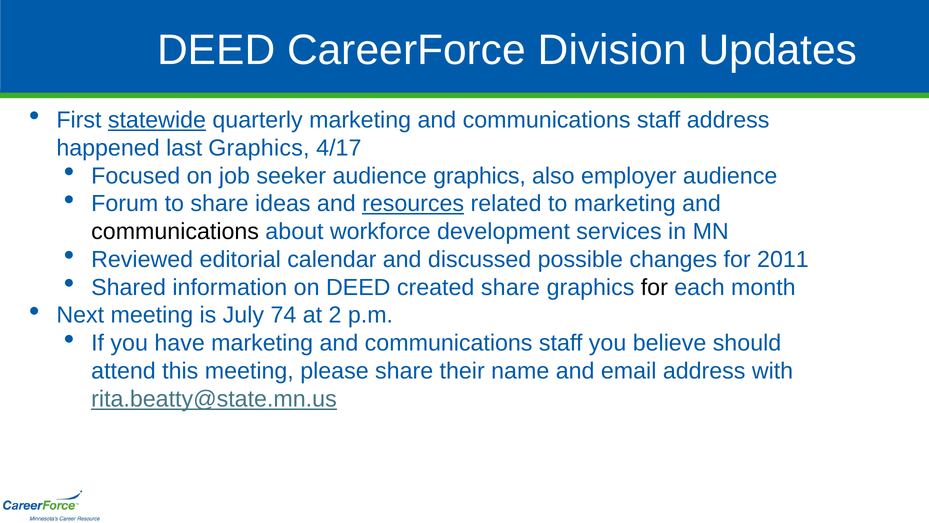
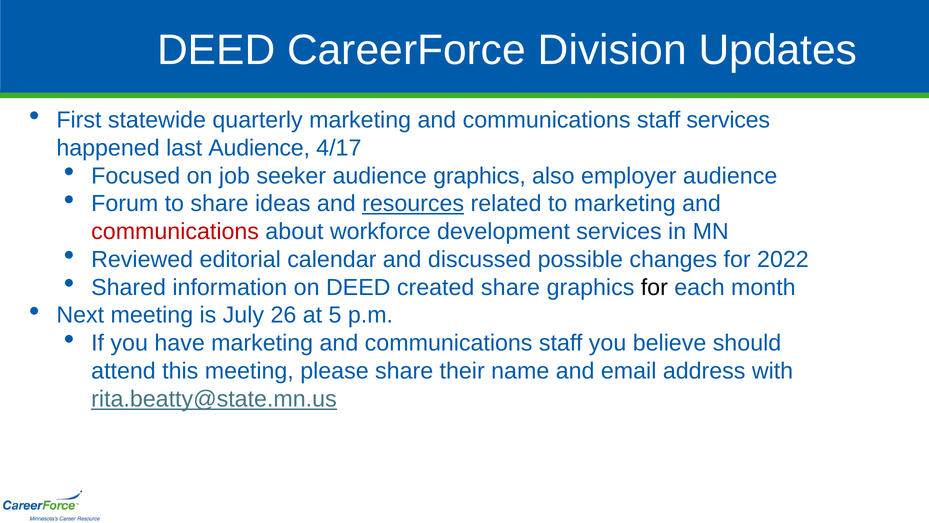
statewide underline: present -> none
staff address: address -> services
last Graphics: Graphics -> Audience
communications at (175, 231) colour: black -> red
2011: 2011 -> 2022
74: 74 -> 26
2: 2 -> 5
